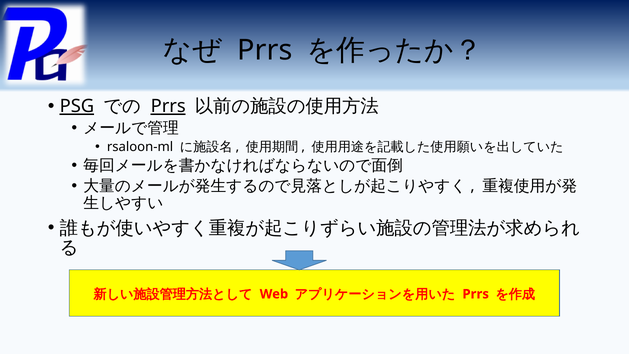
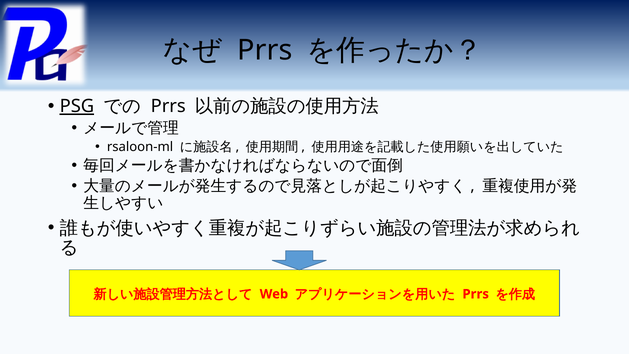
Prrs at (168, 106) underline: present -> none
